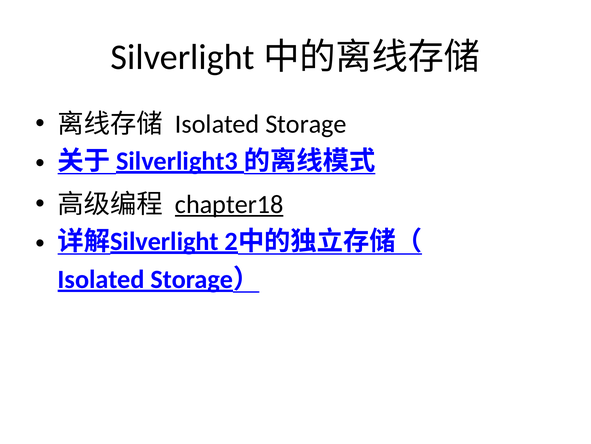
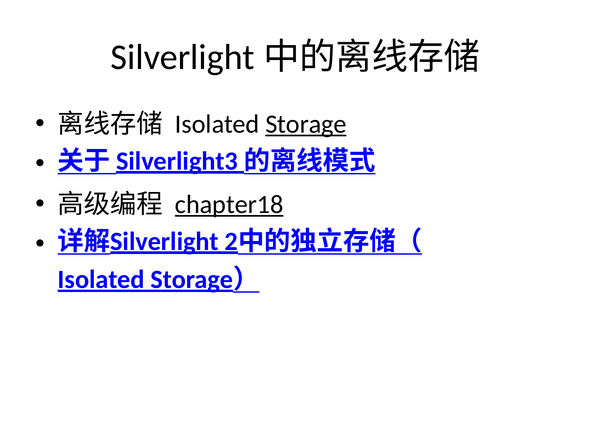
Storage underline: none -> present
